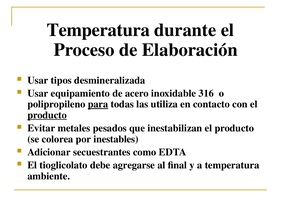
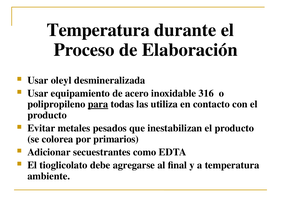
tipos: tipos -> oleyl
producto at (47, 115) underline: present -> none
inestables: inestables -> primarios
